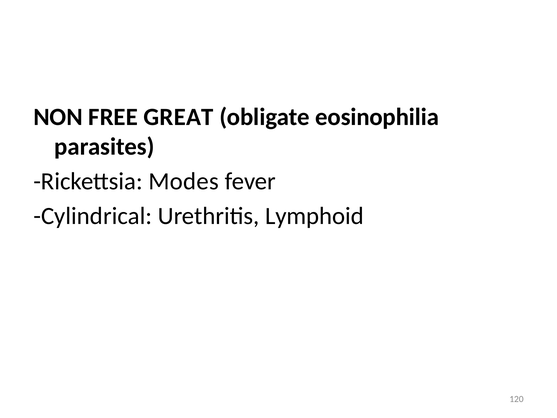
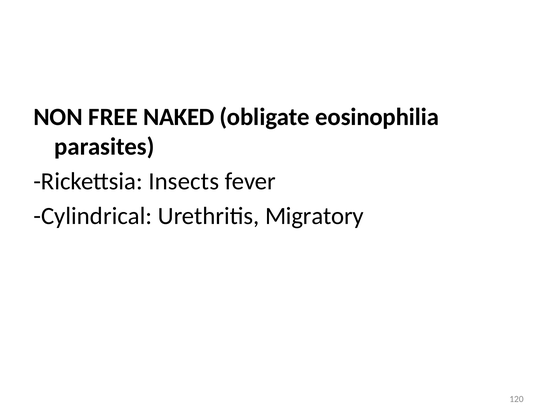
GREAT: GREAT -> NAKED
Modes: Modes -> Insects
Lymphoid: Lymphoid -> Migratory
